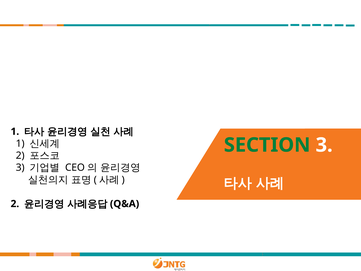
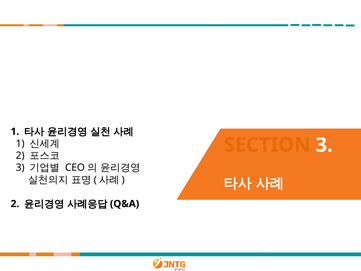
SECTION colour: green -> orange
